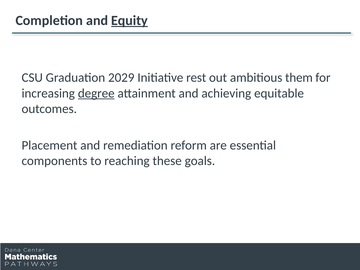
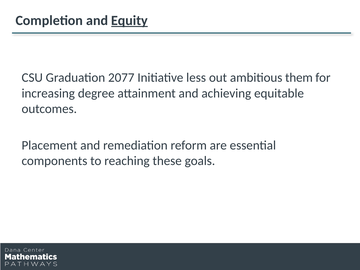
2029: 2029 -> 2077
rest: rest -> less
degree underline: present -> none
